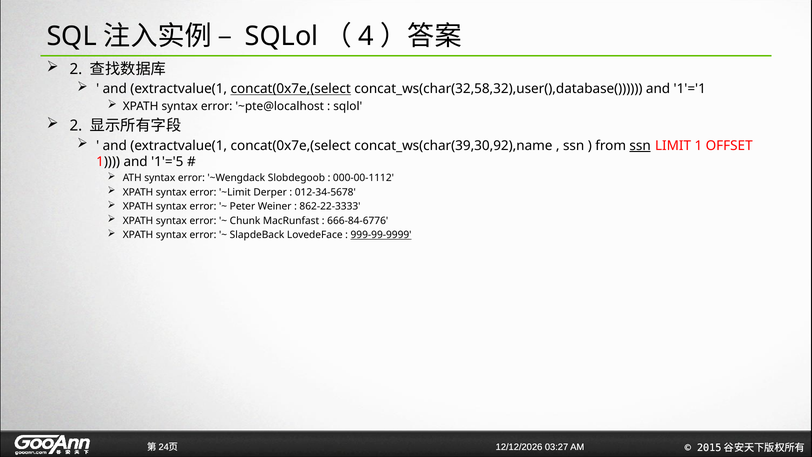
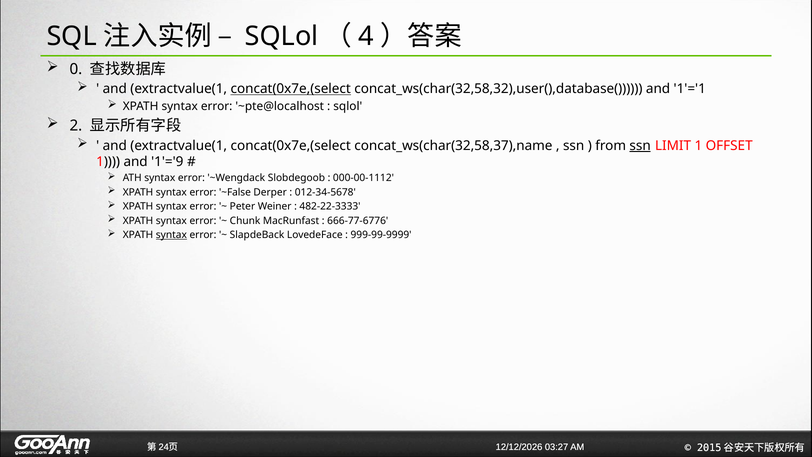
2 at (76, 69): 2 -> 0
concat_ws(char(39,30,92),name: concat_ws(char(39,30,92),name -> concat_ws(char(32,58,37),name
1'='5: 1'='5 -> 1'='9
~Limit: ~Limit -> ~False
862-22-3333: 862-22-3333 -> 482-22-3333
666-84-6776: 666-84-6776 -> 666-77-6776
syntax at (171, 235) underline: none -> present
999-99-9999 underline: present -> none
